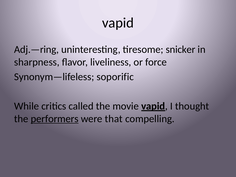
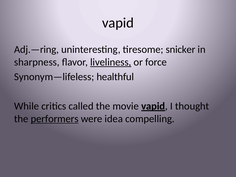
liveliness underline: none -> present
soporific: soporific -> healthful
that: that -> idea
